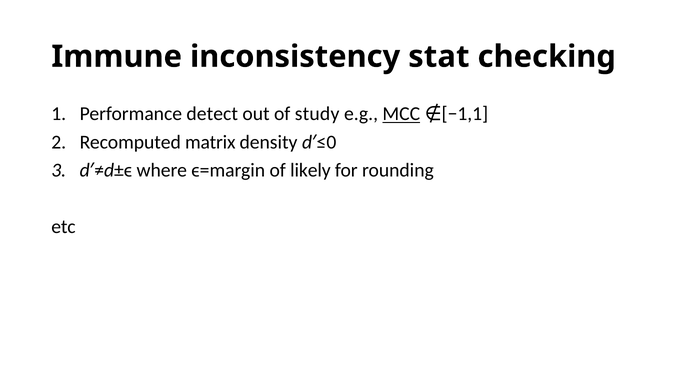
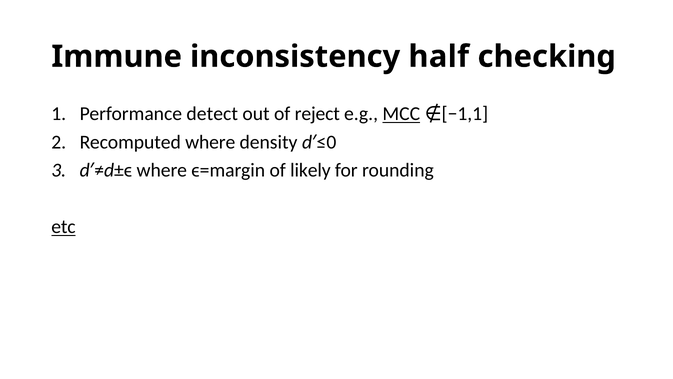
stat: stat -> half
study: study -> reject
Recomputed matrix: matrix -> where
etc underline: none -> present
